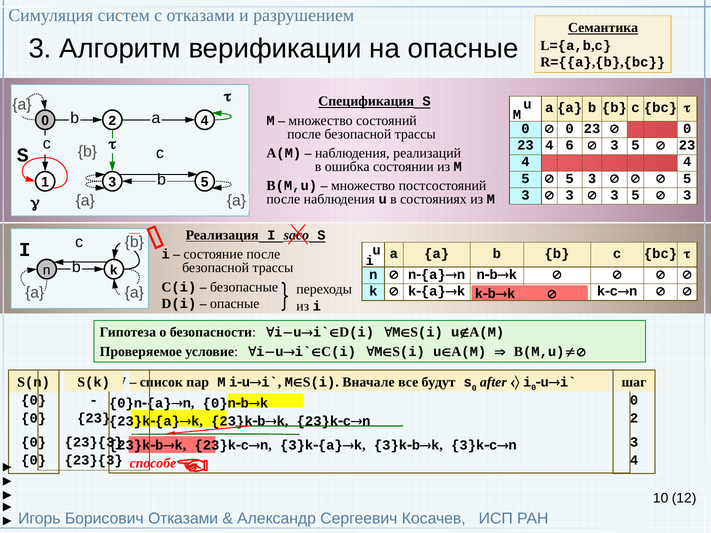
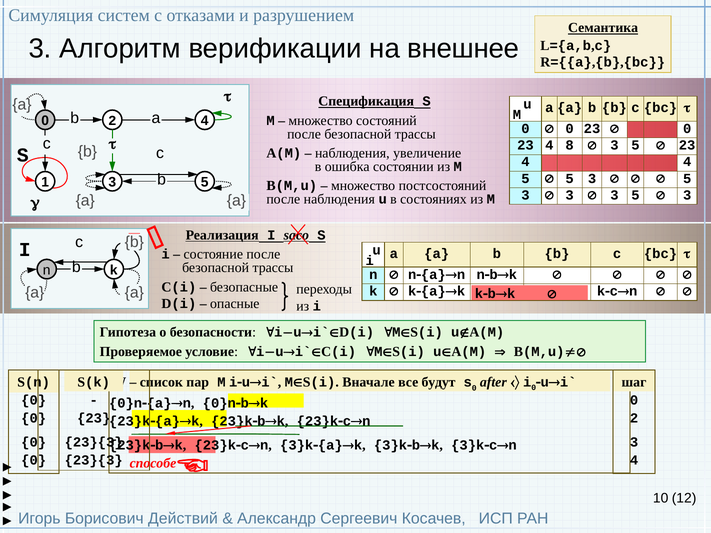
на опасные: опасные -> внешнее
6: 6 -> 8
реализаций: реализаций -> увеличение
Борисович Отказами: Отказами -> Действий
